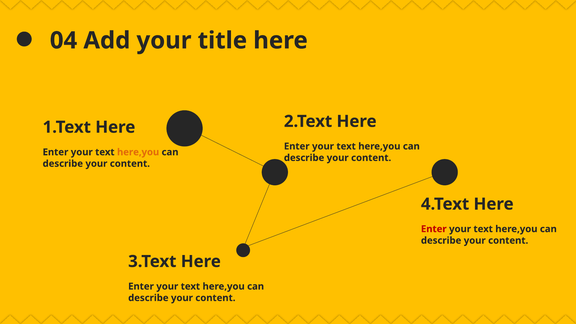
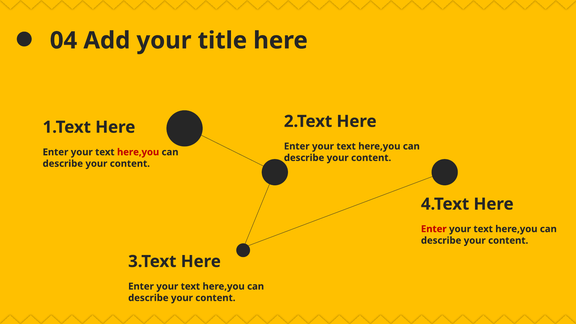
here,you at (138, 152) colour: orange -> red
